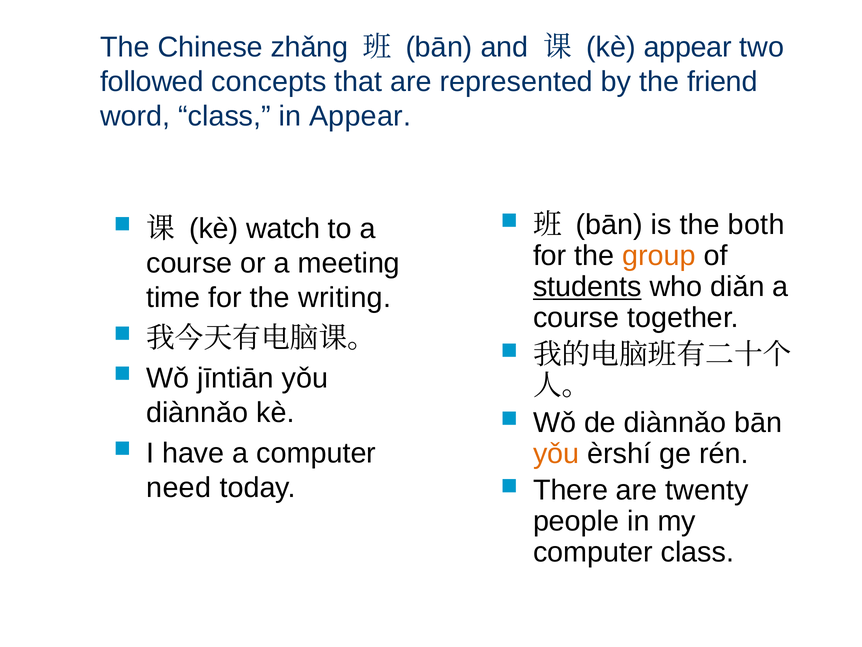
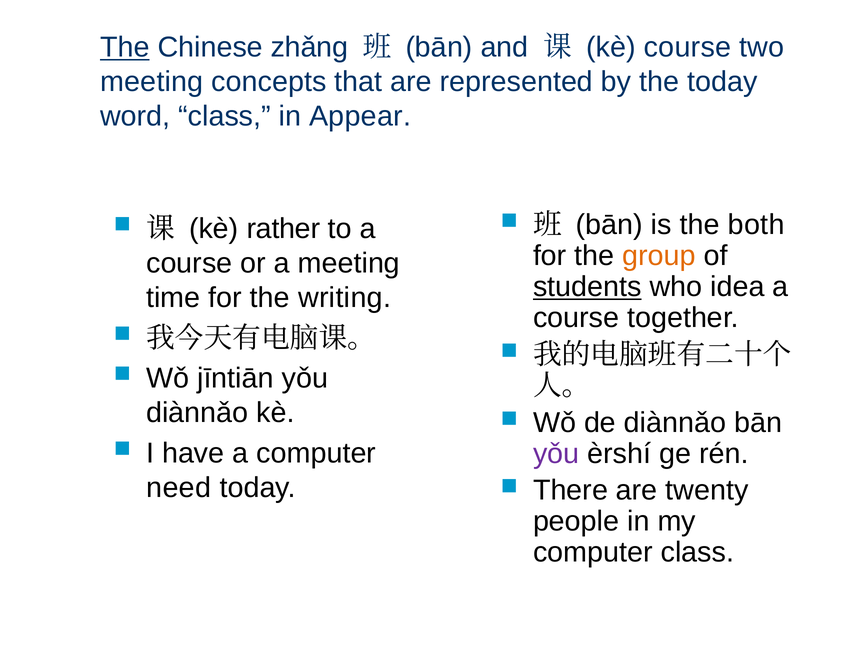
The at (125, 47) underline: none -> present
kè appear: appear -> course
followed at (152, 82): followed -> meeting
the friend: friend -> today
watch: watch -> rather
diǎn: diǎn -> idea
yǒu at (556, 453) colour: orange -> purple
